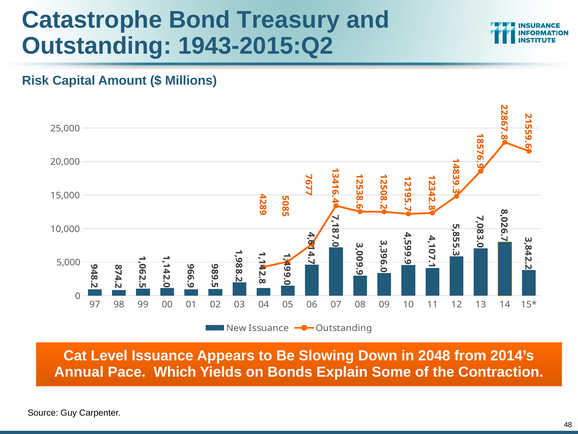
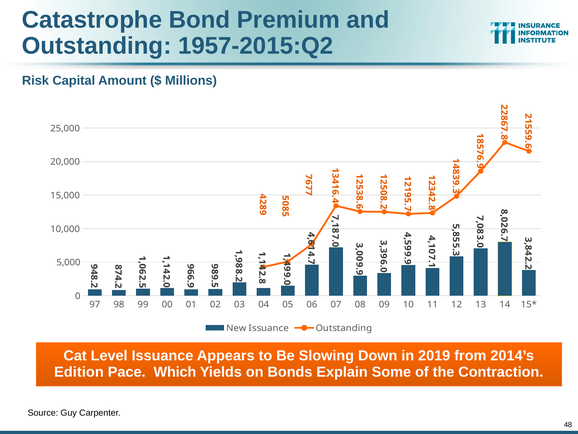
Treasury: Treasury -> Premium
1943-2015:Q2: 1943-2015:Q2 -> 1957-2015:Q2
2048: 2048 -> 2019
Annual: Annual -> Edition
